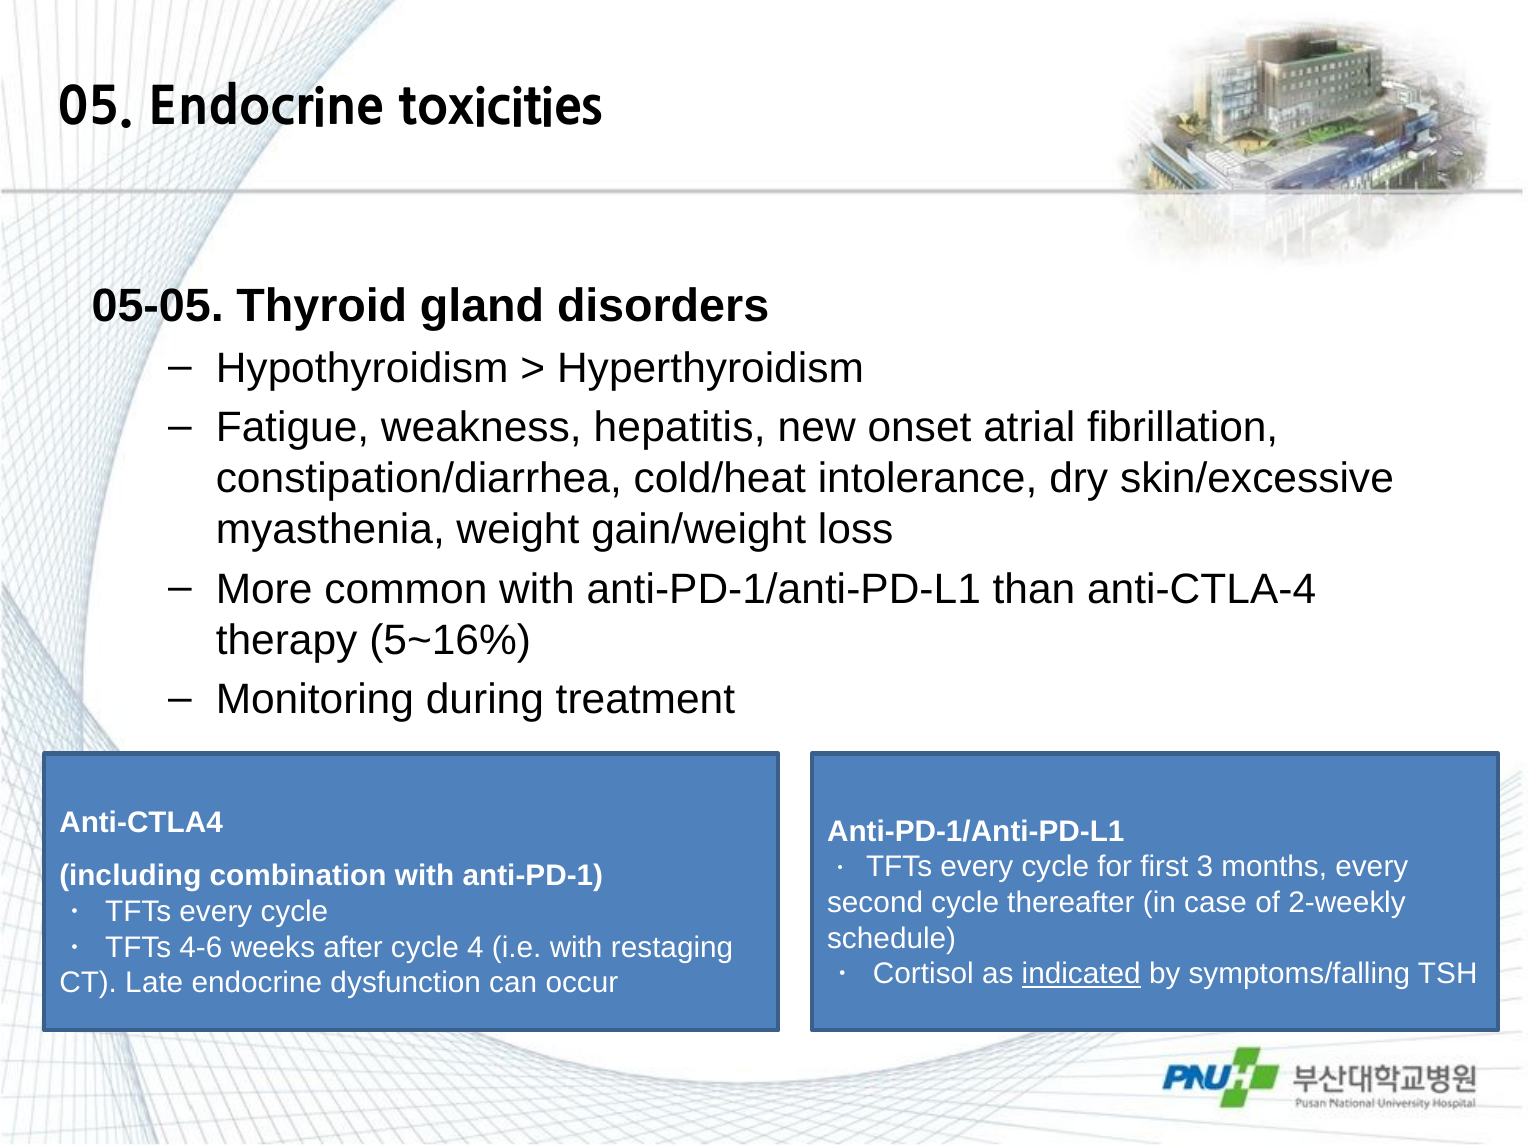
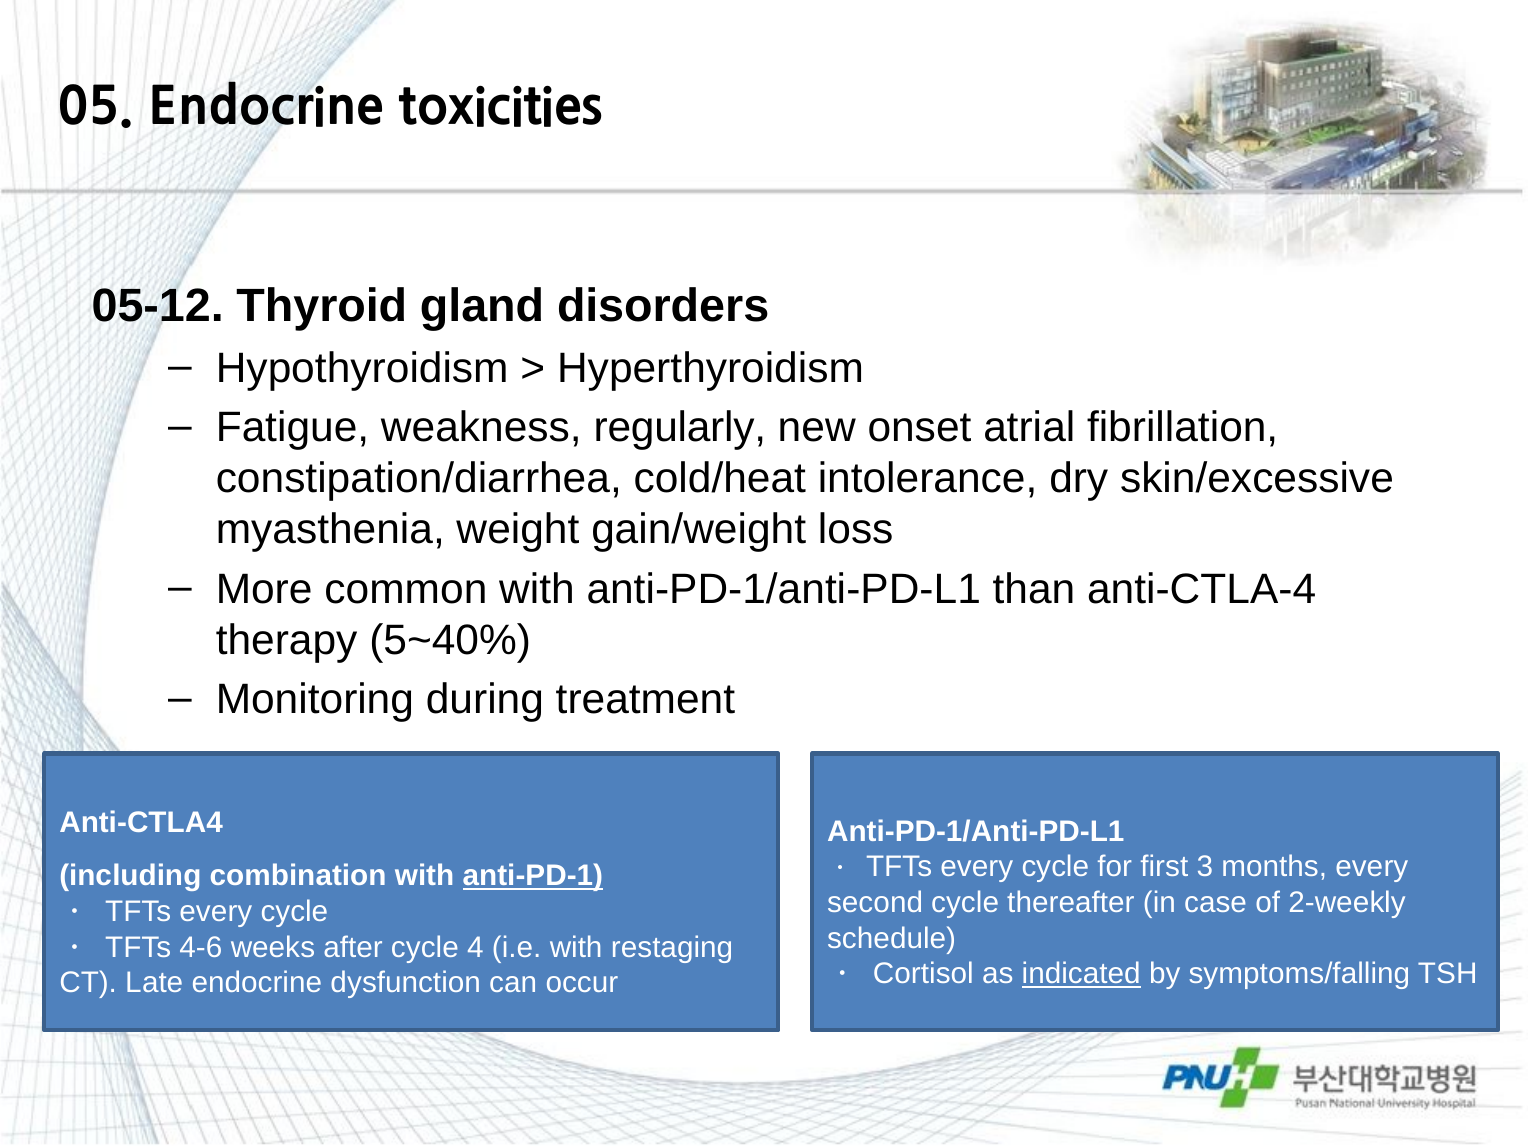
05-05: 05-05 -> 05-12
hepatitis: hepatitis -> regularly
5~16%: 5~16% -> 5~40%
anti-PD-1 underline: none -> present
